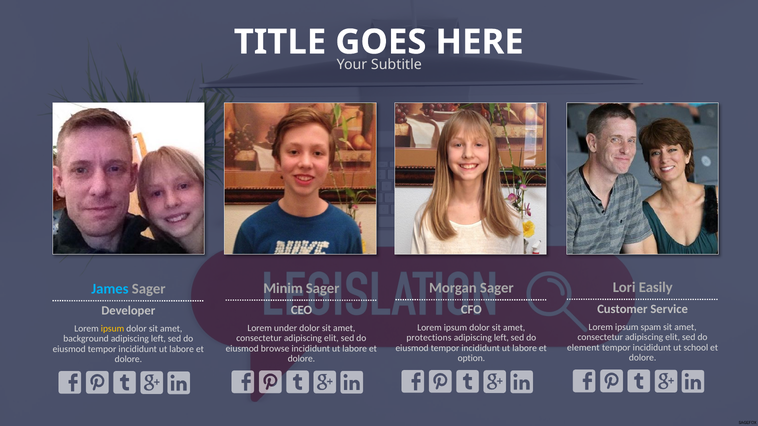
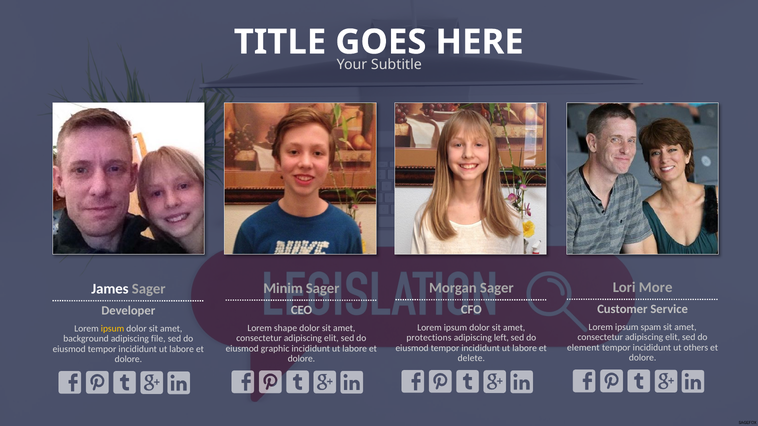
Easily: Easily -> More
James colour: light blue -> white
under: under -> shape
left at (158, 339): left -> file
school: school -> others
browse: browse -> graphic
option: option -> delete
